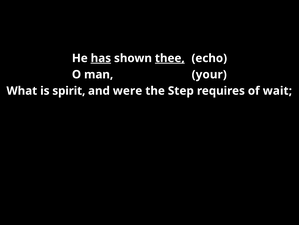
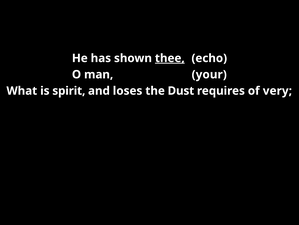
has underline: present -> none
were: were -> loses
Step: Step -> Dust
wait: wait -> very
